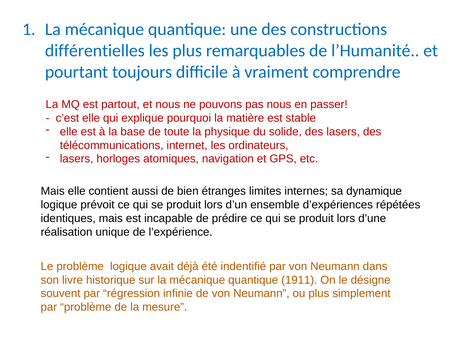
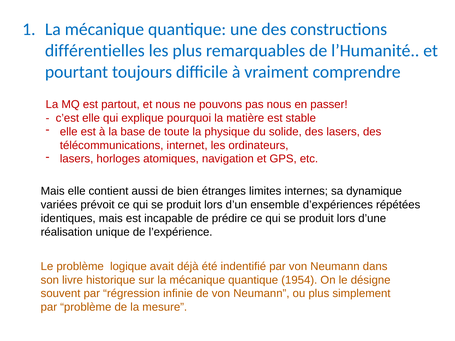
logique at (59, 205): logique -> variées
1911: 1911 -> 1954
